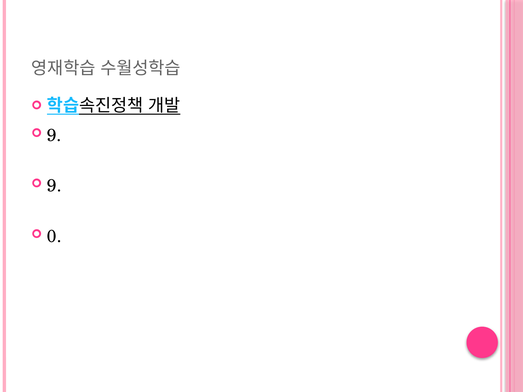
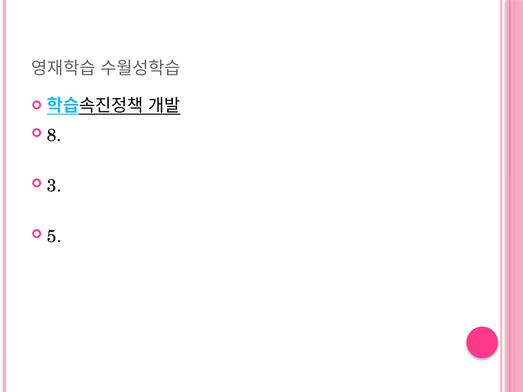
9 at (54, 135): 9 -> 8
9 at (54, 186): 9 -> 3
0: 0 -> 5
